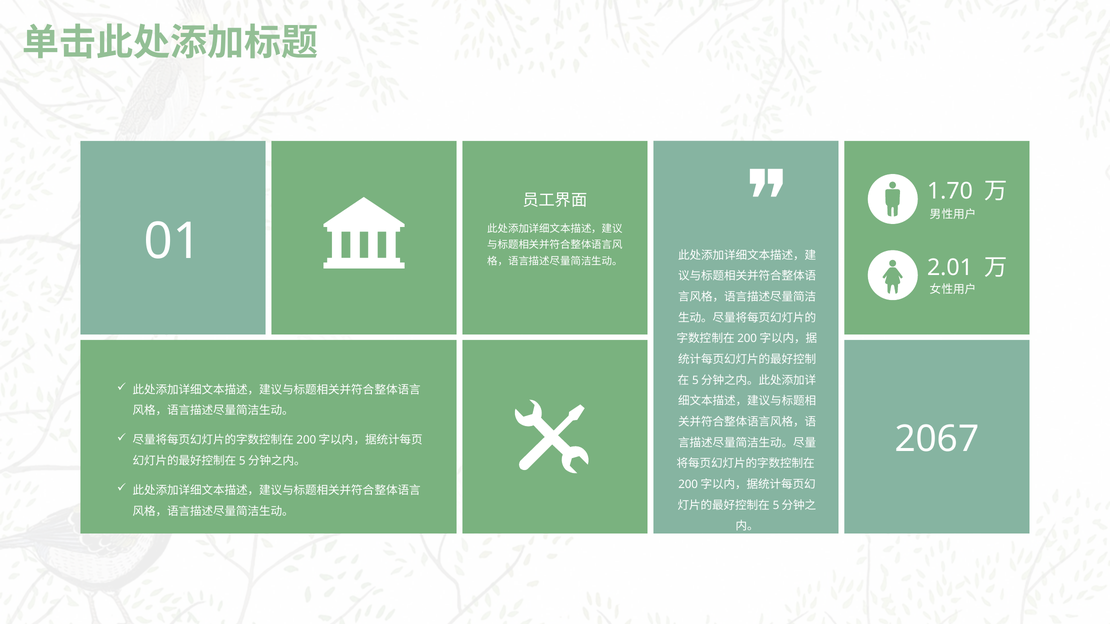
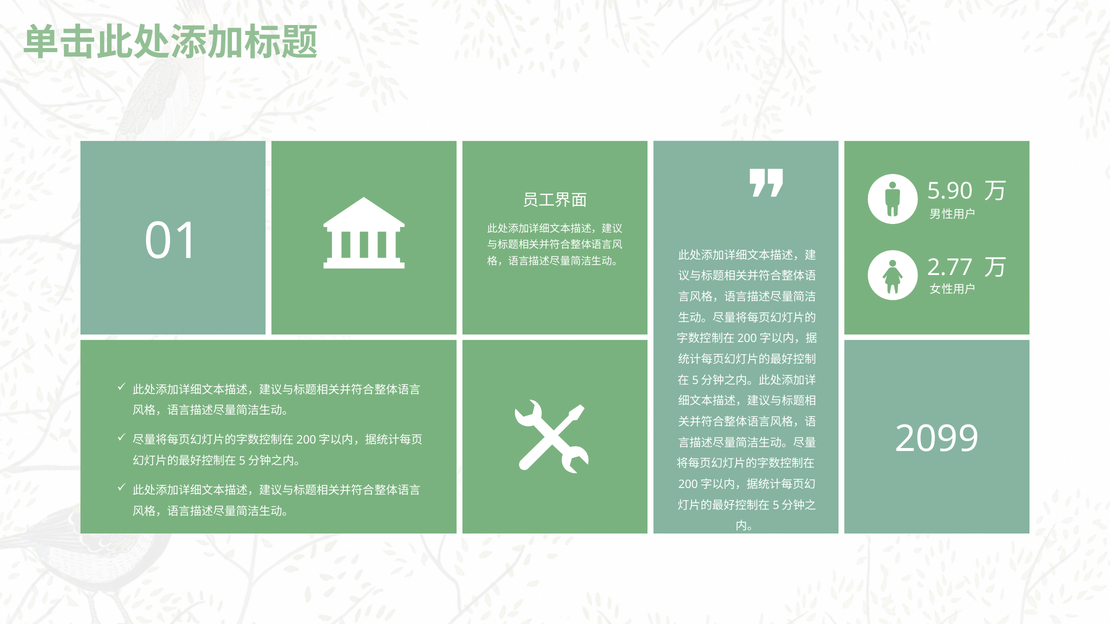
1.70: 1.70 -> 5.90
2.01: 2.01 -> 2.77
2067: 2067 -> 2099
